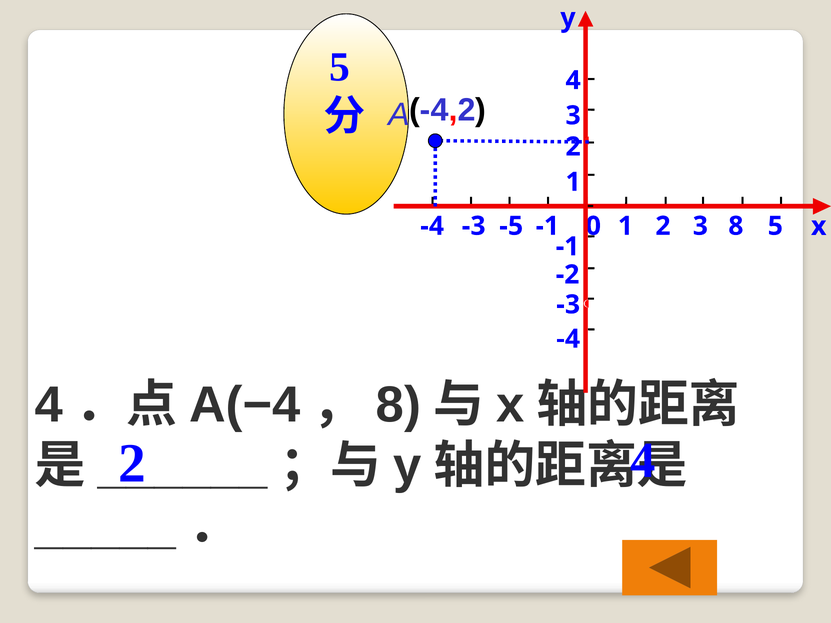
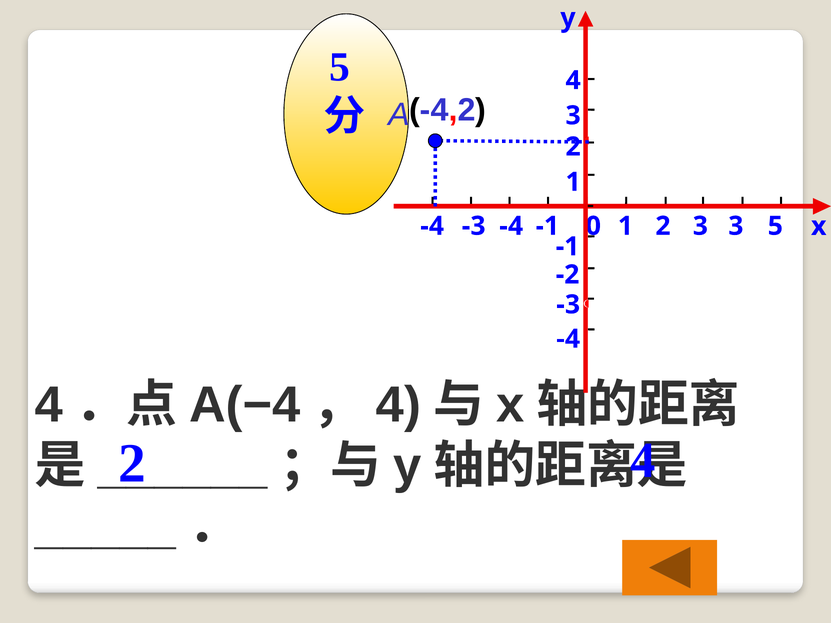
-5 at (511, 226): -5 -> -4
3 8: 8 -> 3
8 at (398, 405): 8 -> 4
